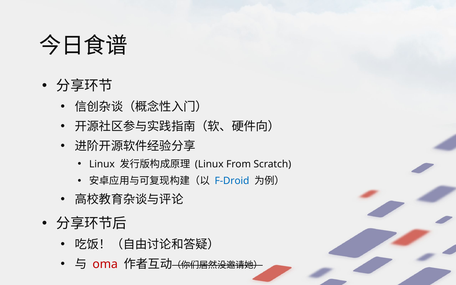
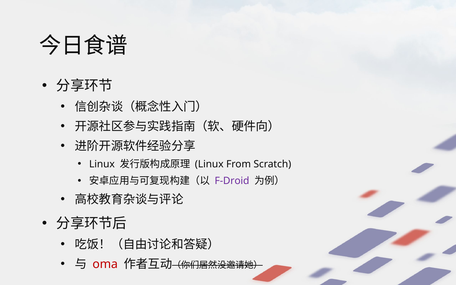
F-Droid colour: blue -> purple
